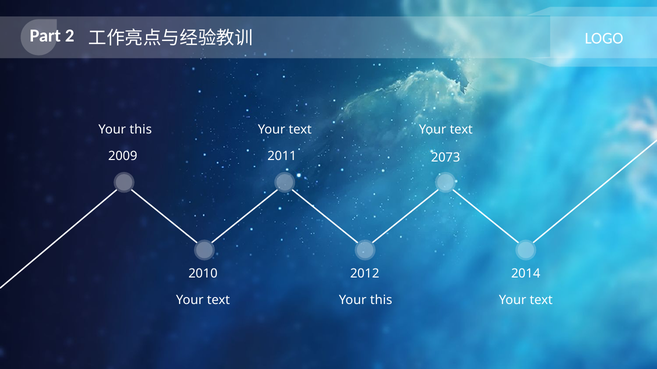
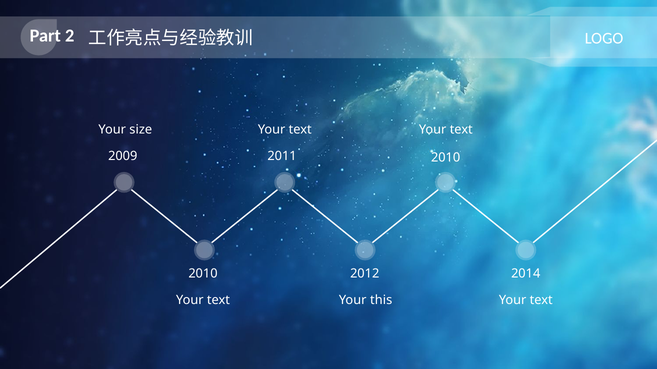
this at (141, 130): this -> size
2073 at (446, 158): 2073 -> 2010
